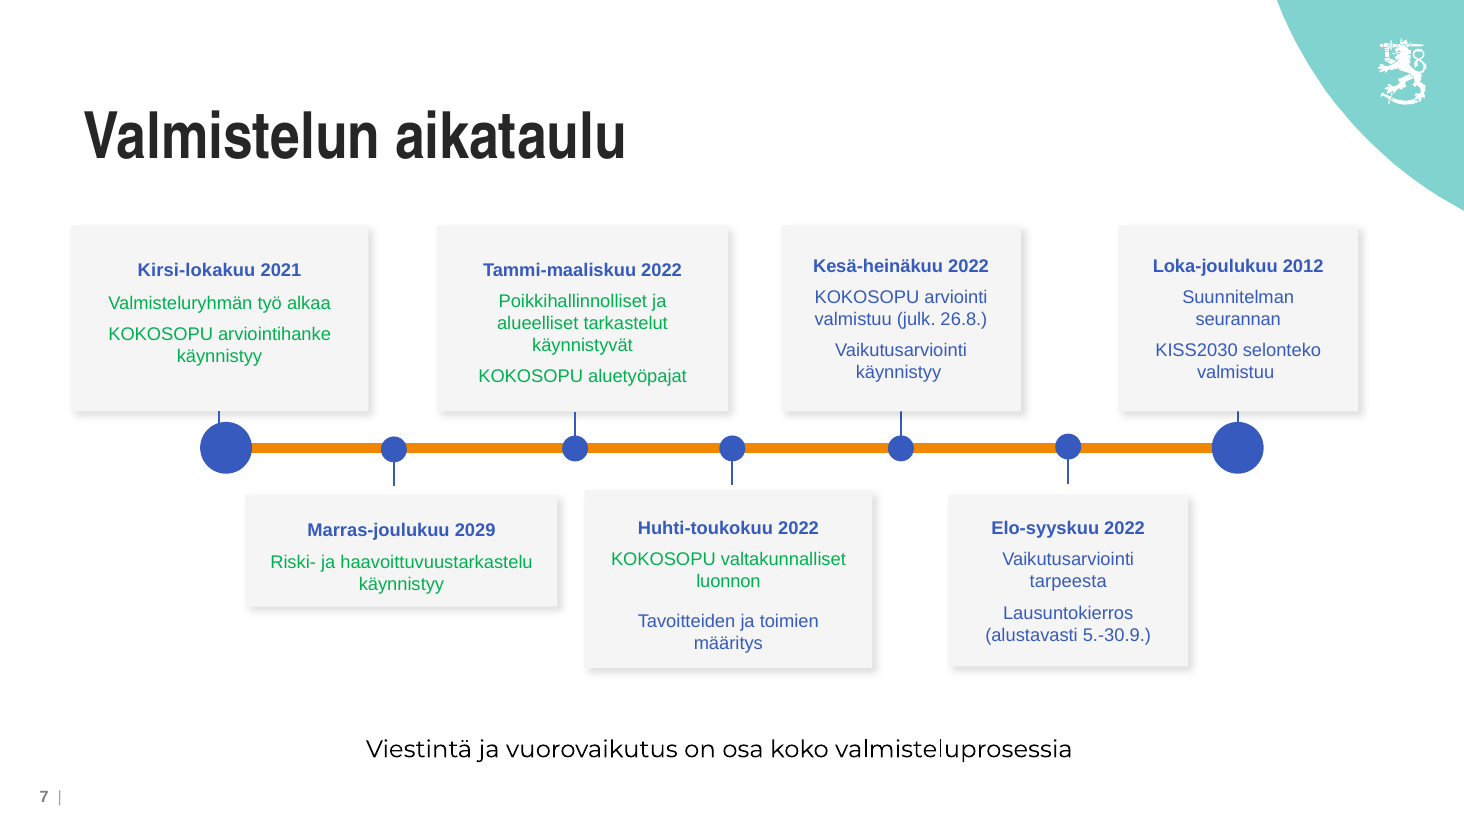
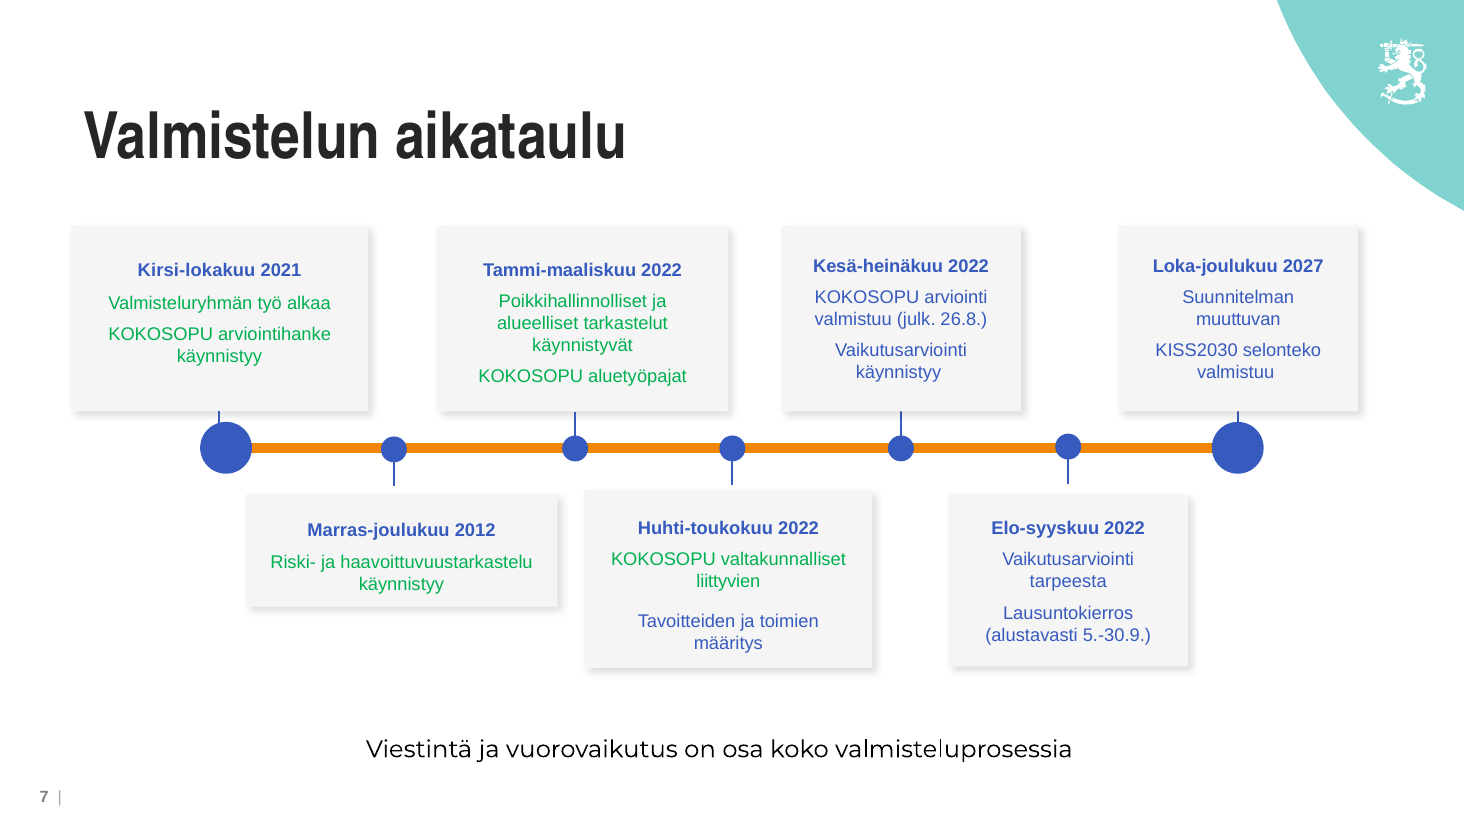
2012: 2012 -> 2027
seurannan: seurannan -> muuttuvan
2029: 2029 -> 2012
luonnon: luonnon -> liittyvien
